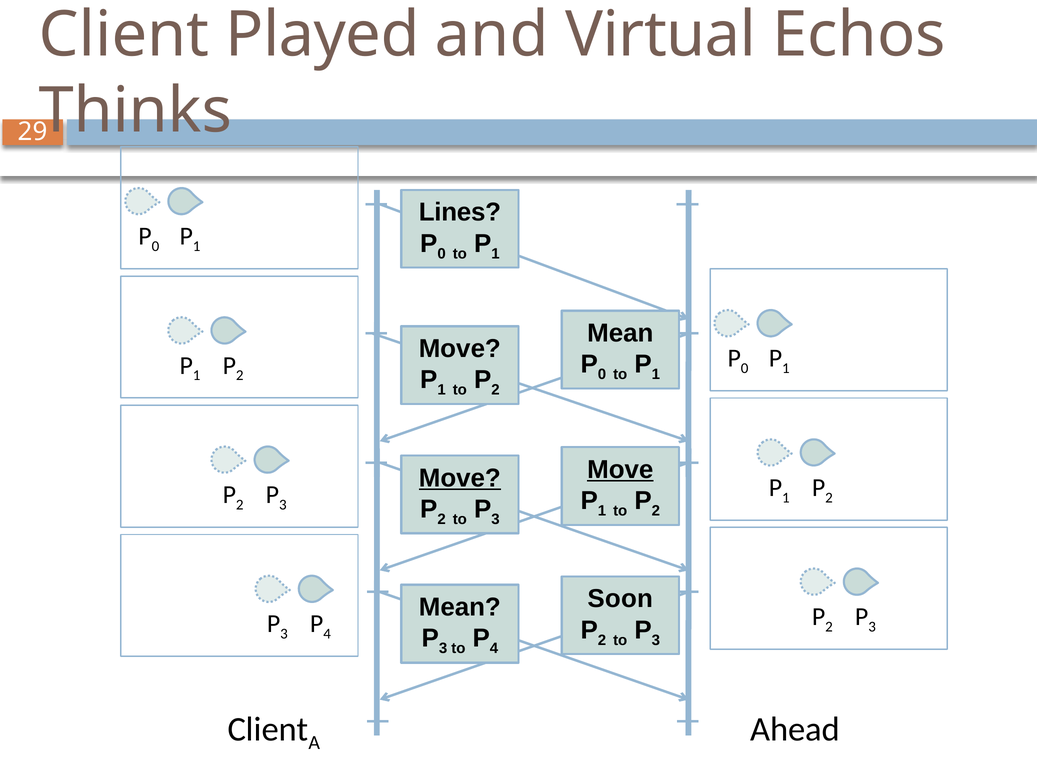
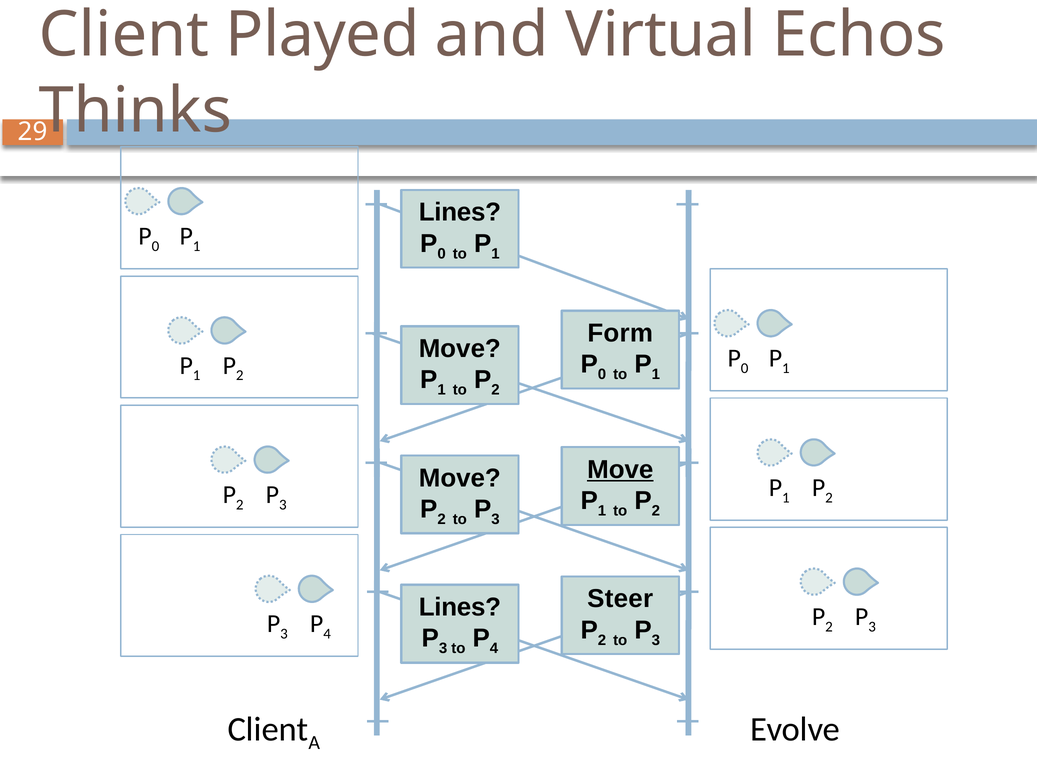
Mean at (620, 334): Mean -> Form
Move at (460, 479) underline: present -> none
Soon: Soon -> Steer
Mean at (460, 608): Mean -> Lines
Ahead: Ahead -> Evolve
